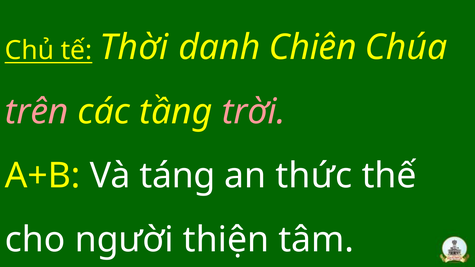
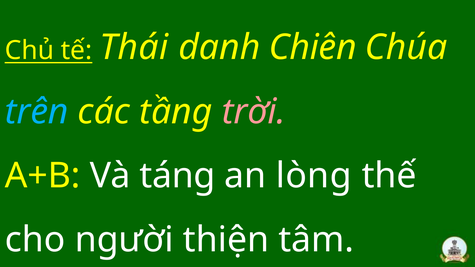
Thời: Thời -> Thái
trên colour: pink -> light blue
thức: thức -> lòng
